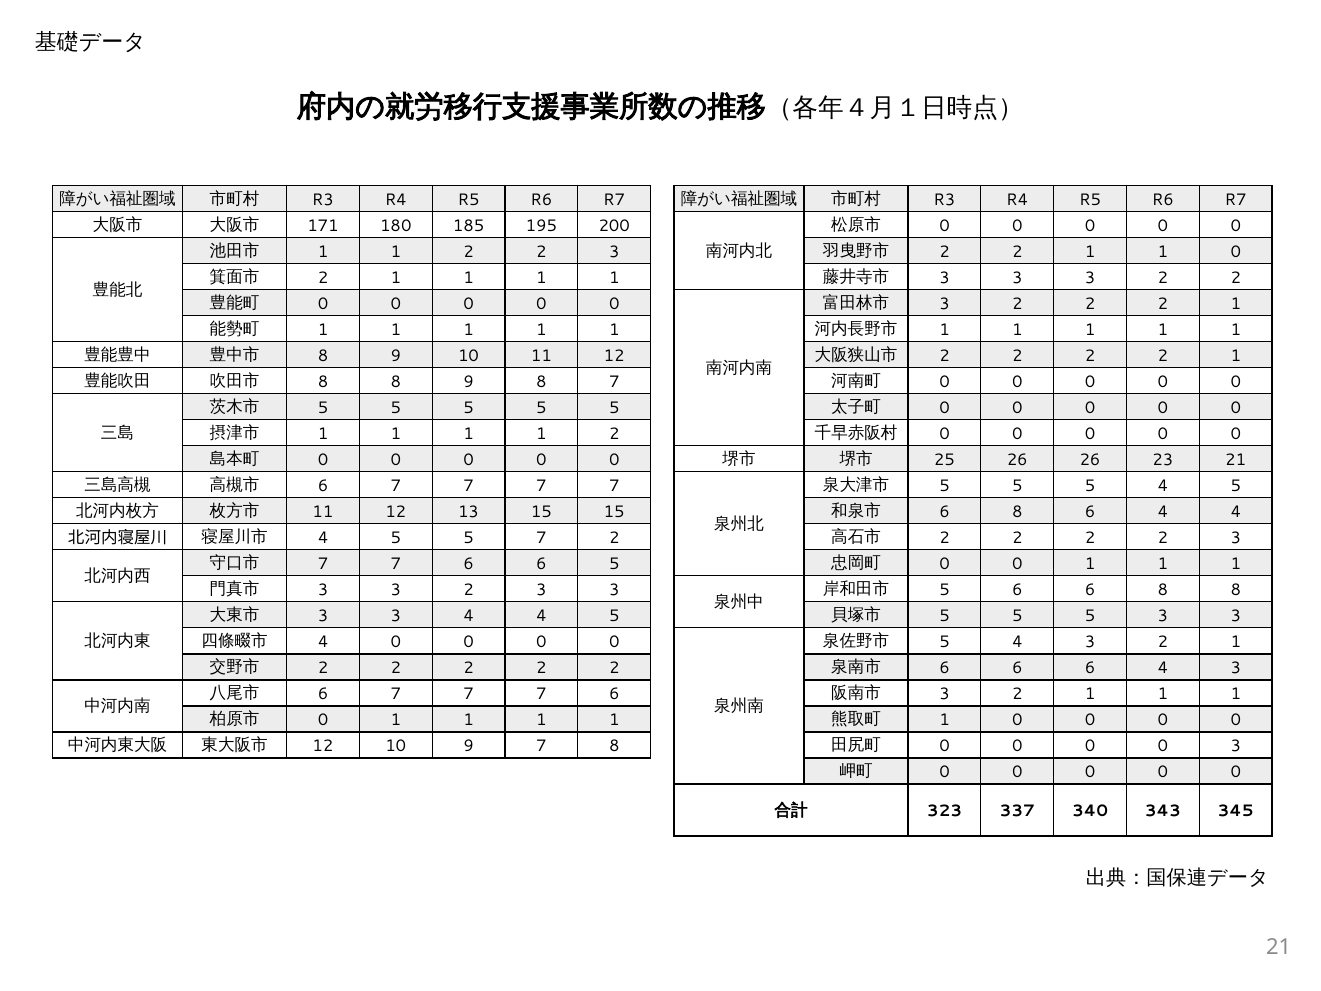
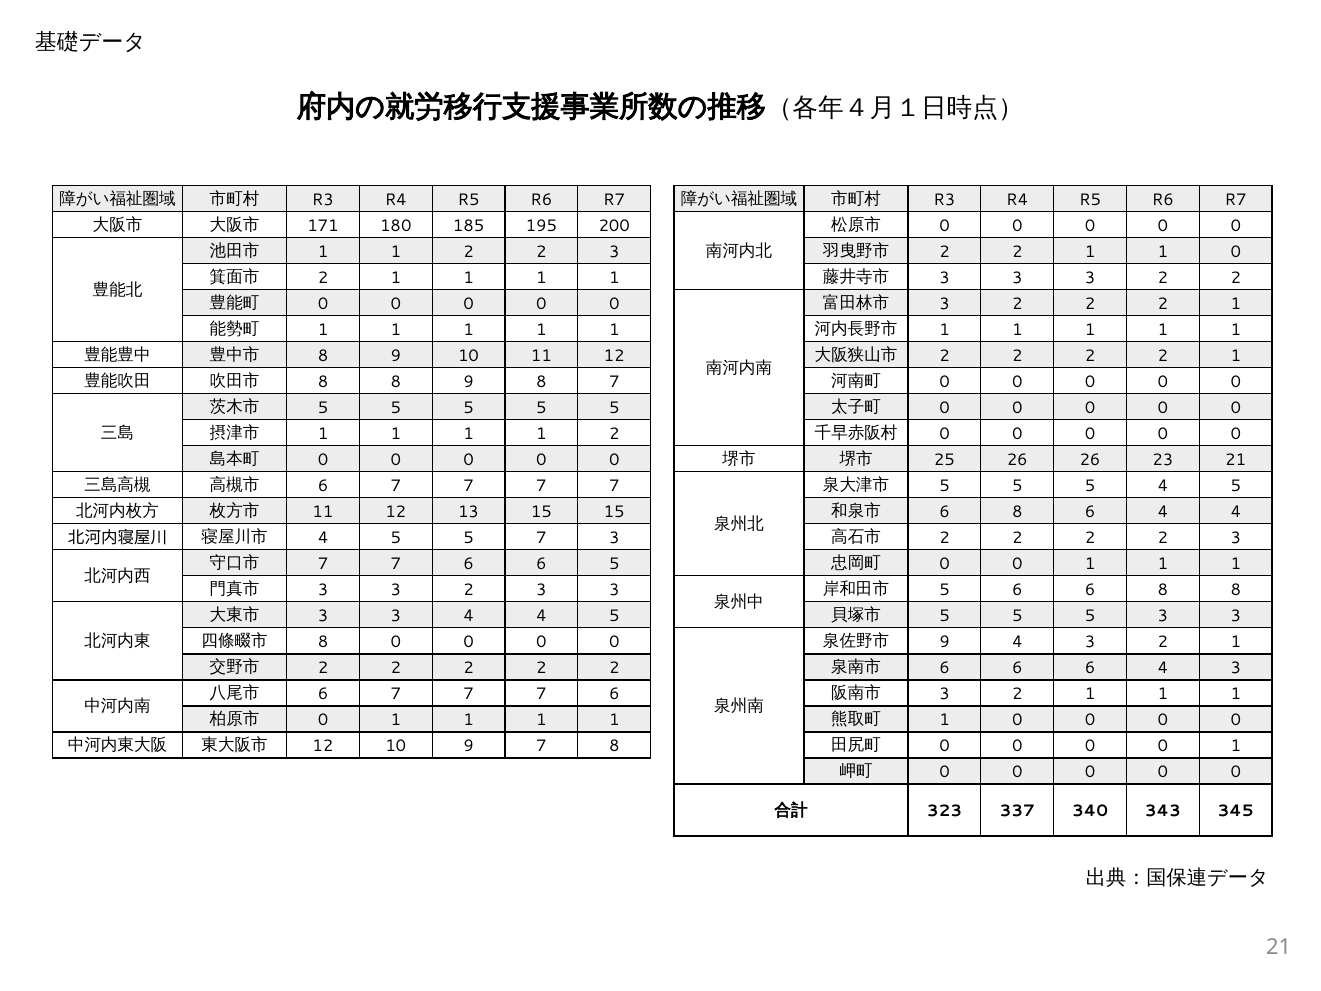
7 2: 2 -> 3
4 at (323, 642): 4 -> 8
5 at (945, 642): 5 -> 9
0 0 0 3: 3 -> 1
